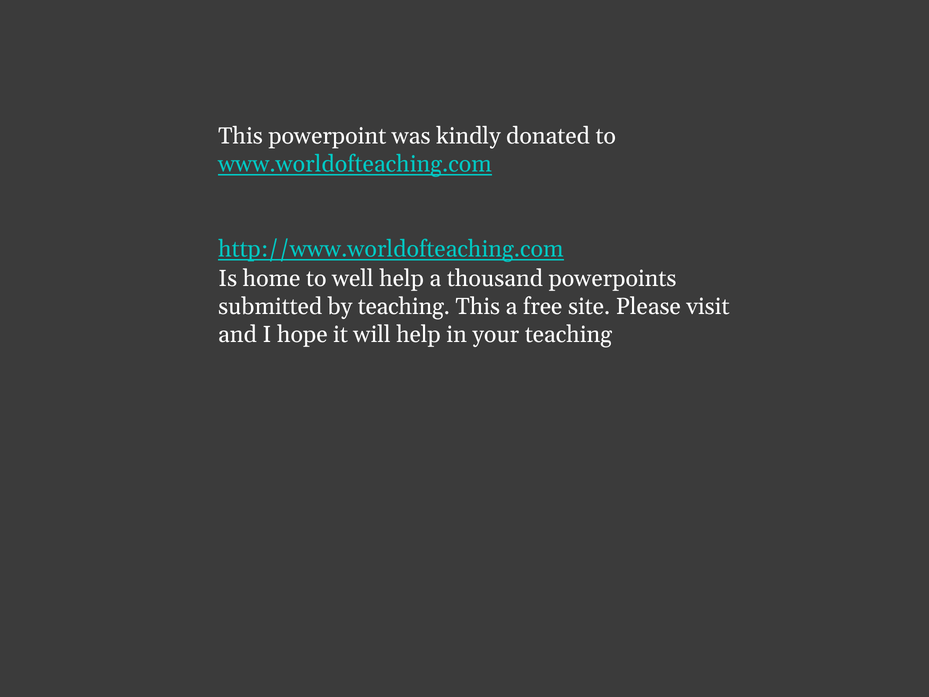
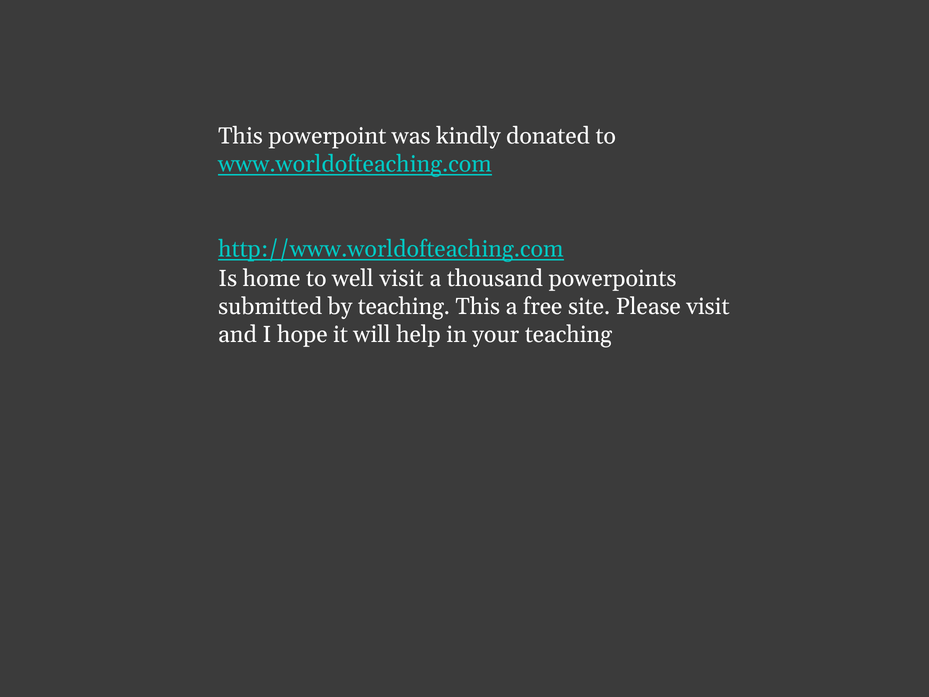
well help: help -> visit
